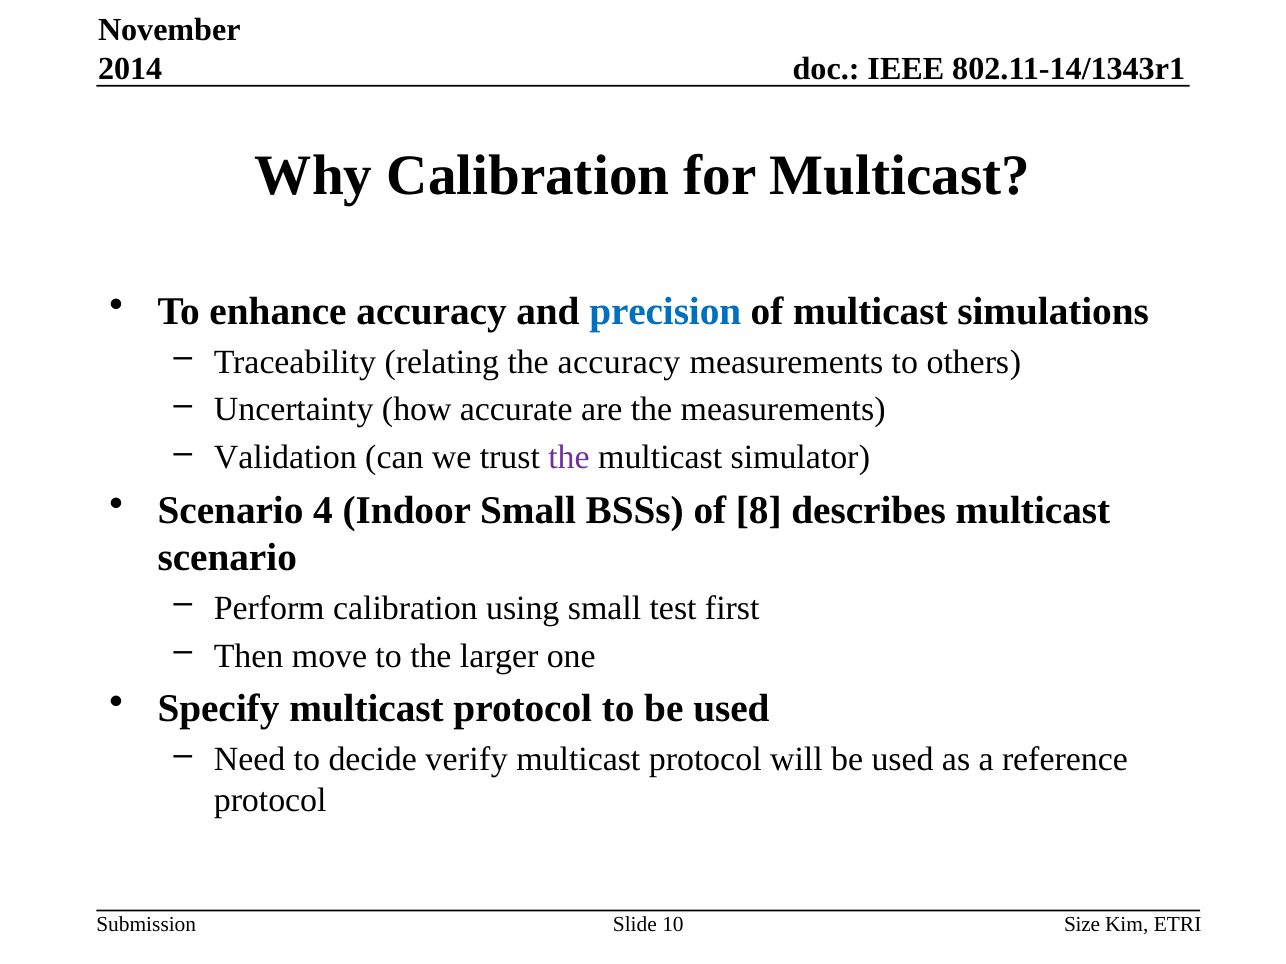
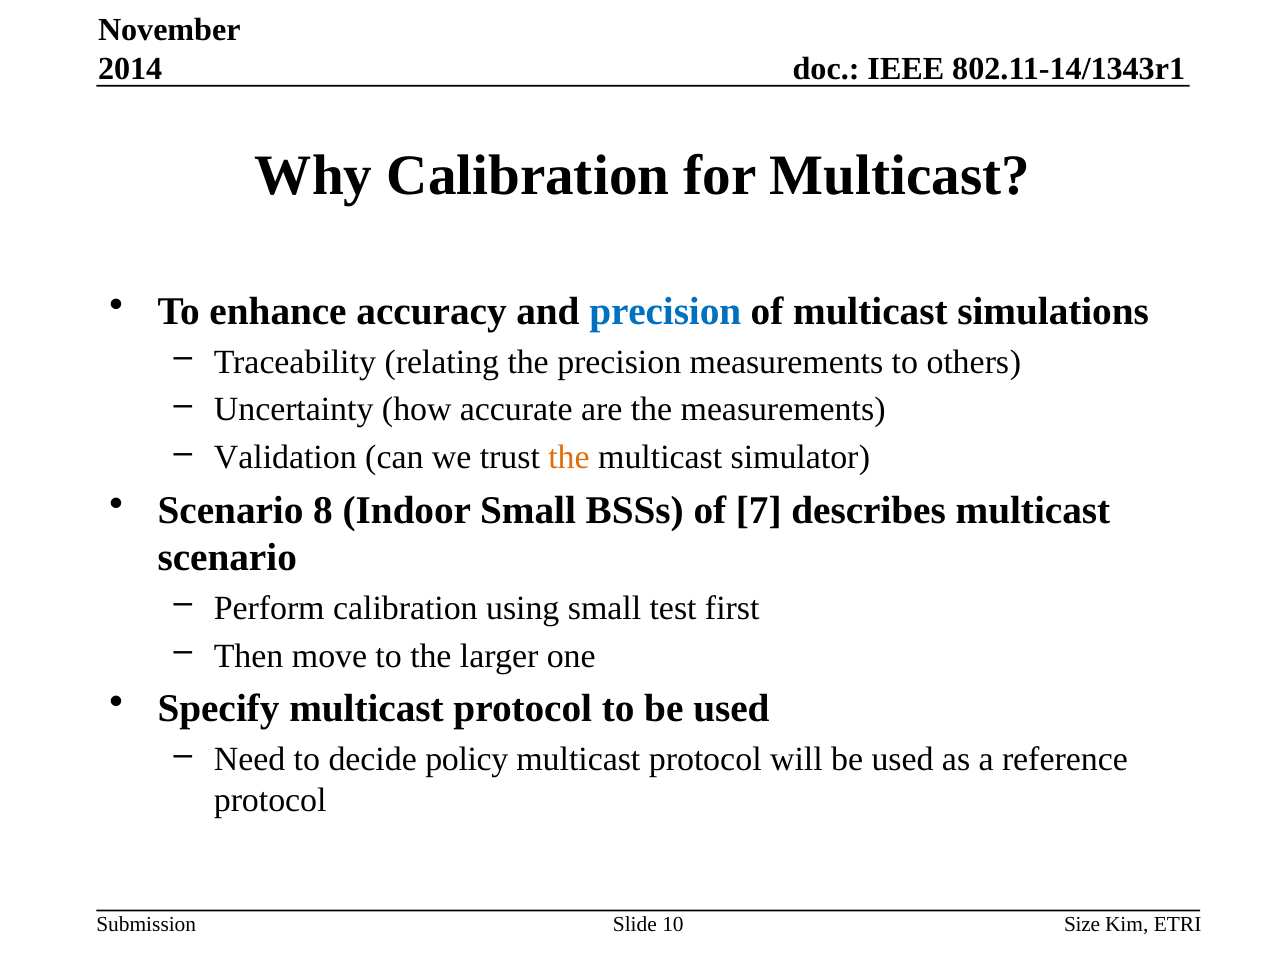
the accuracy: accuracy -> precision
the at (569, 458) colour: purple -> orange
4: 4 -> 8
8: 8 -> 7
verify: verify -> policy
